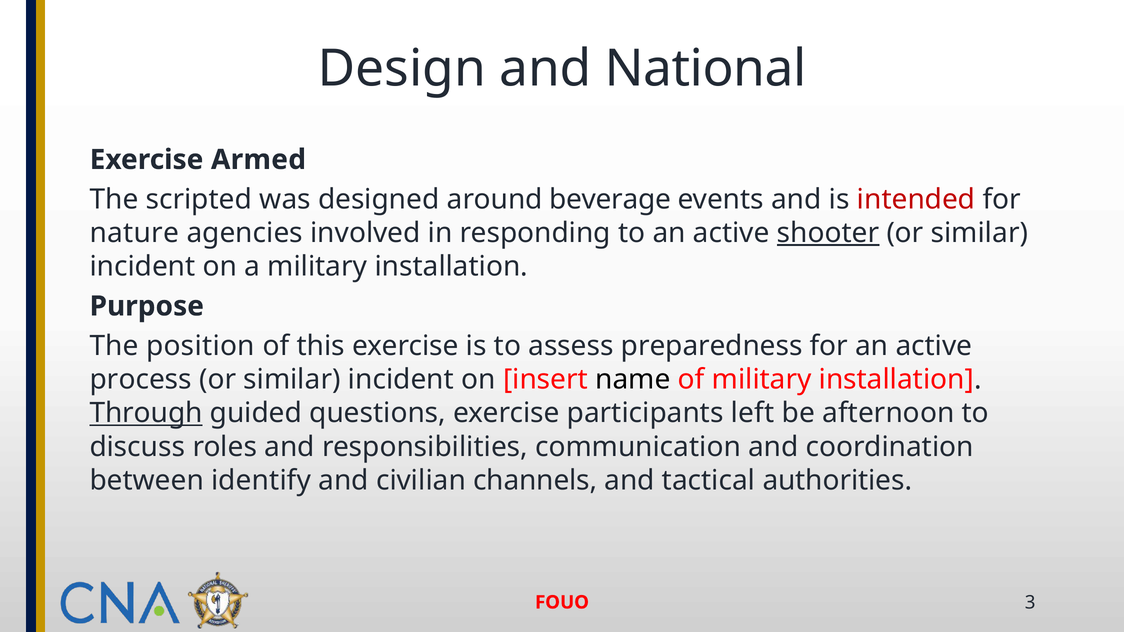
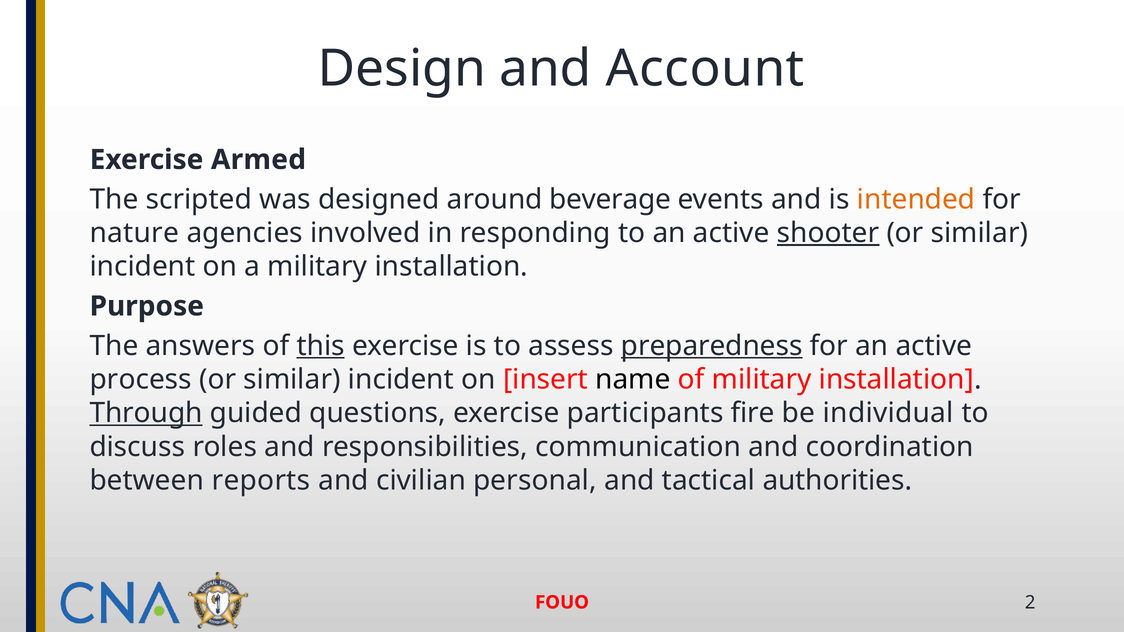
National: National -> Account
intended colour: red -> orange
position: position -> answers
this underline: none -> present
preparedness underline: none -> present
left: left -> fire
afternoon: afternoon -> individual
identify: identify -> reports
channels: channels -> personal
3: 3 -> 2
